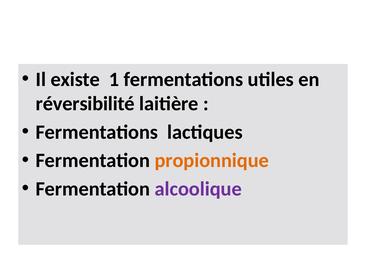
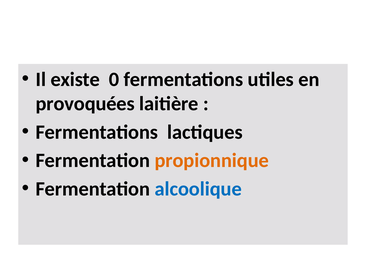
1: 1 -> 0
réversibilité: réversibilité -> provoquées
alcoolique colour: purple -> blue
